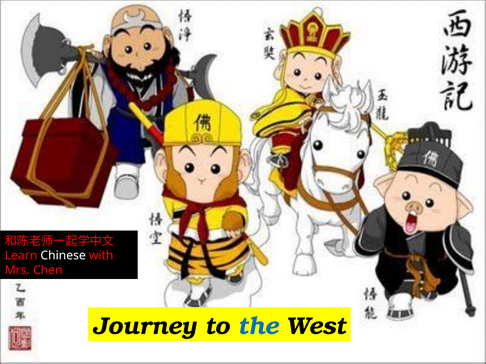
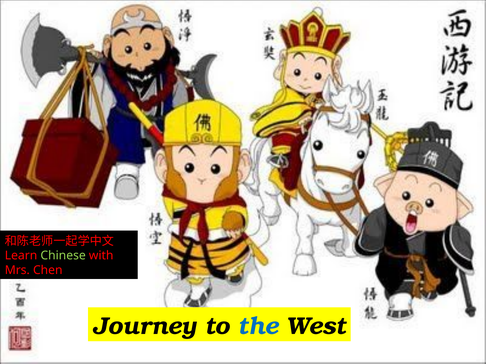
Chinese colour: white -> light green
